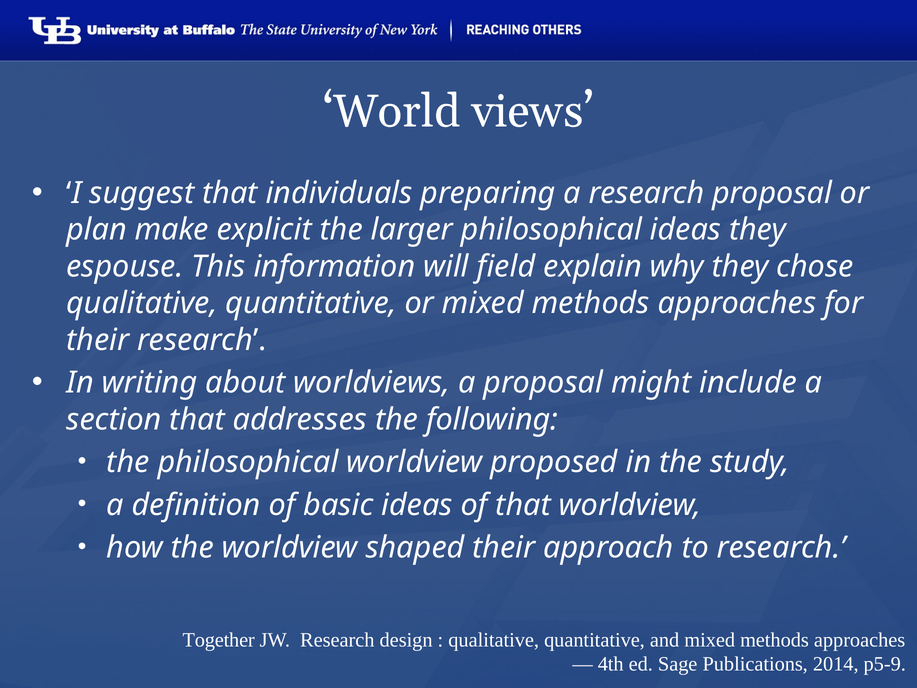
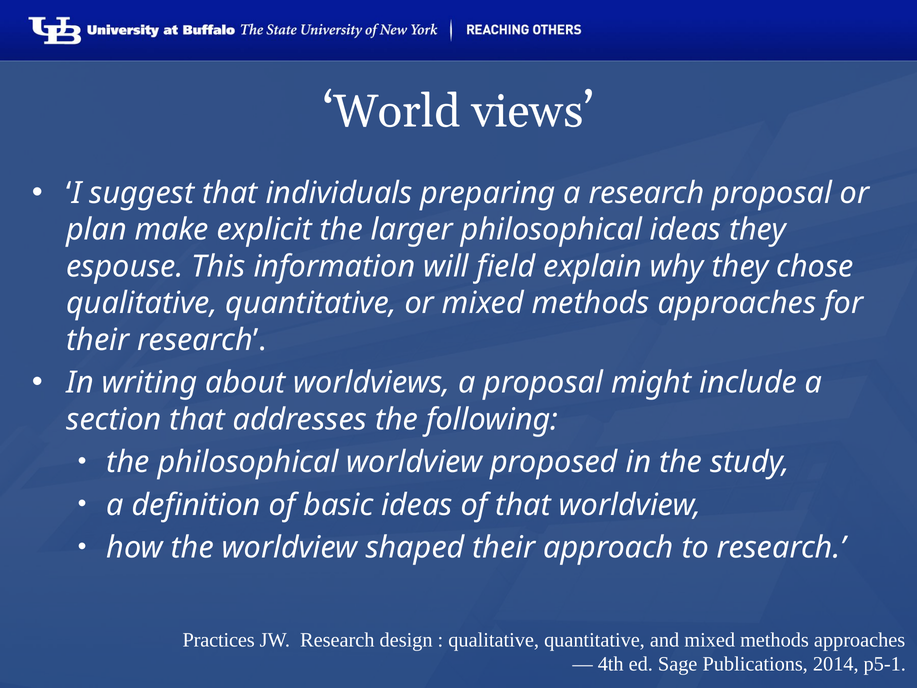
Together: Together -> Practices
p5-9: p5-9 -> p5-1
